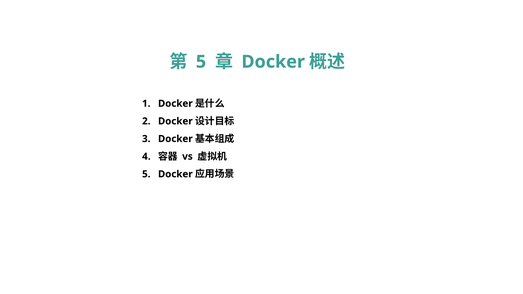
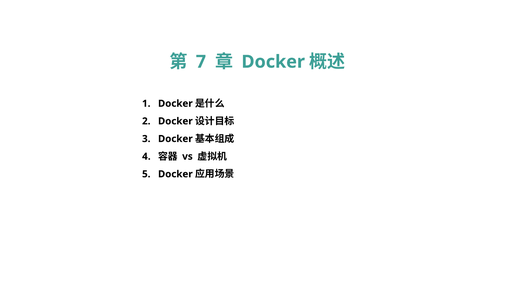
5 at (201, 62): 5 -> 7
